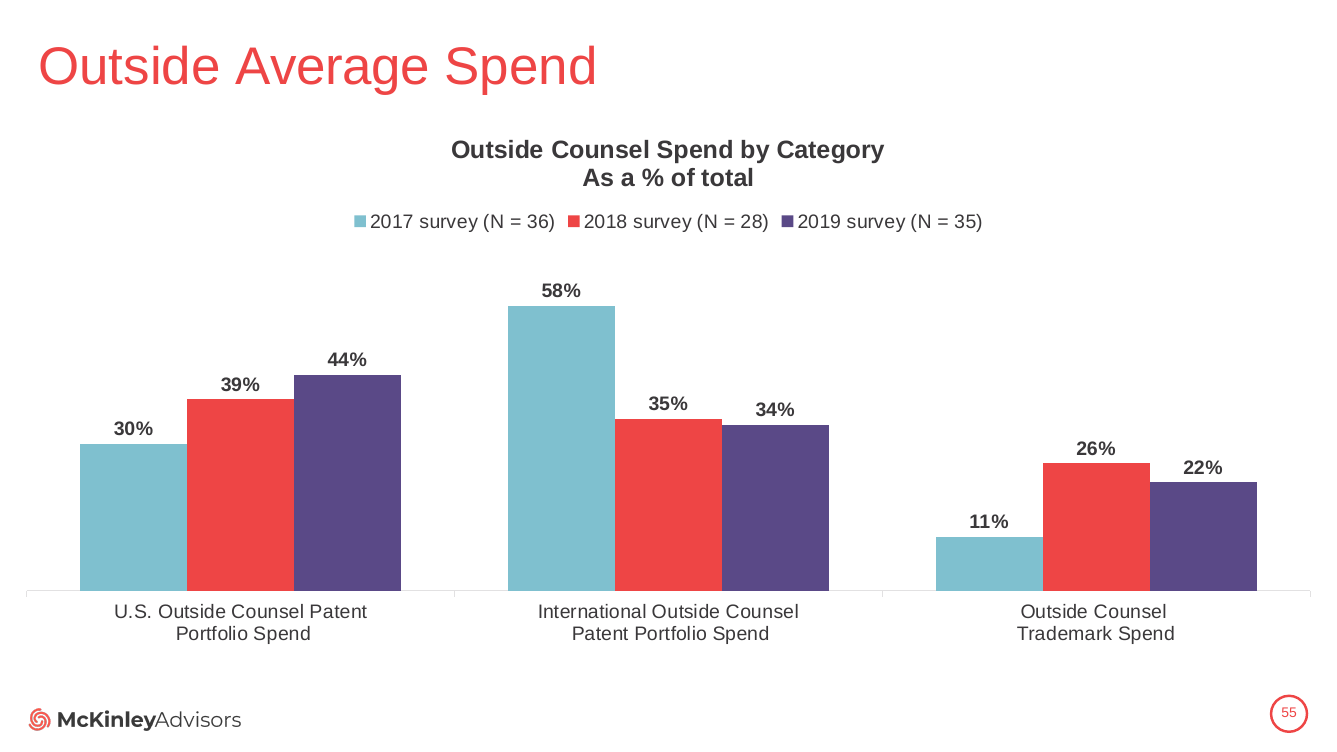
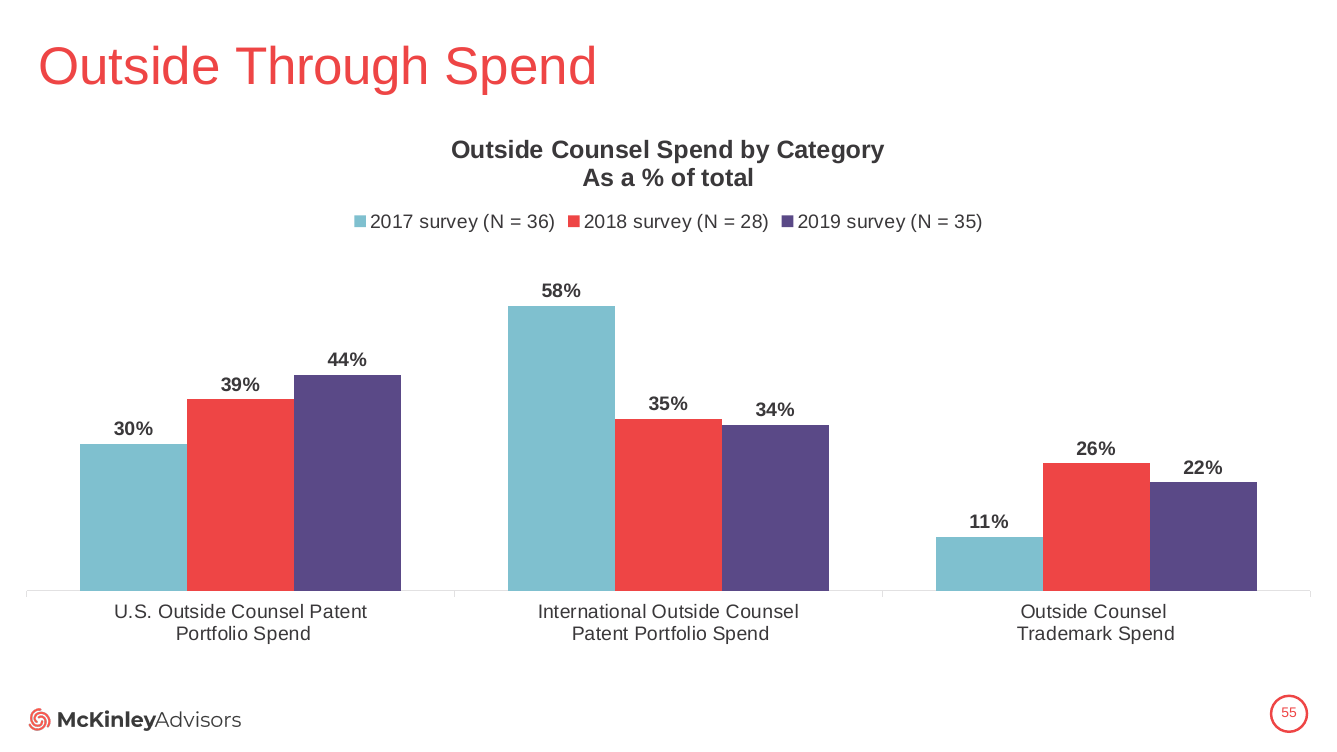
Average: Average -> Through
